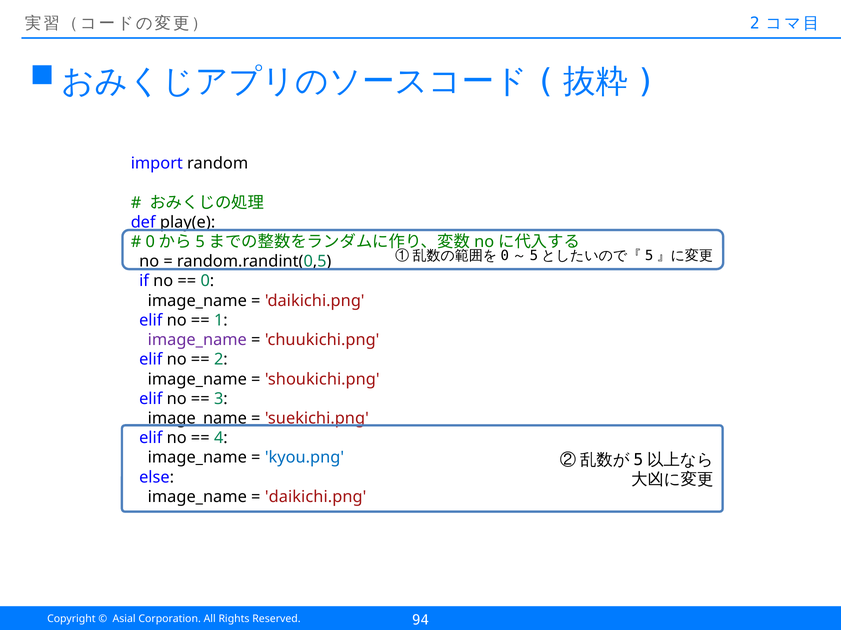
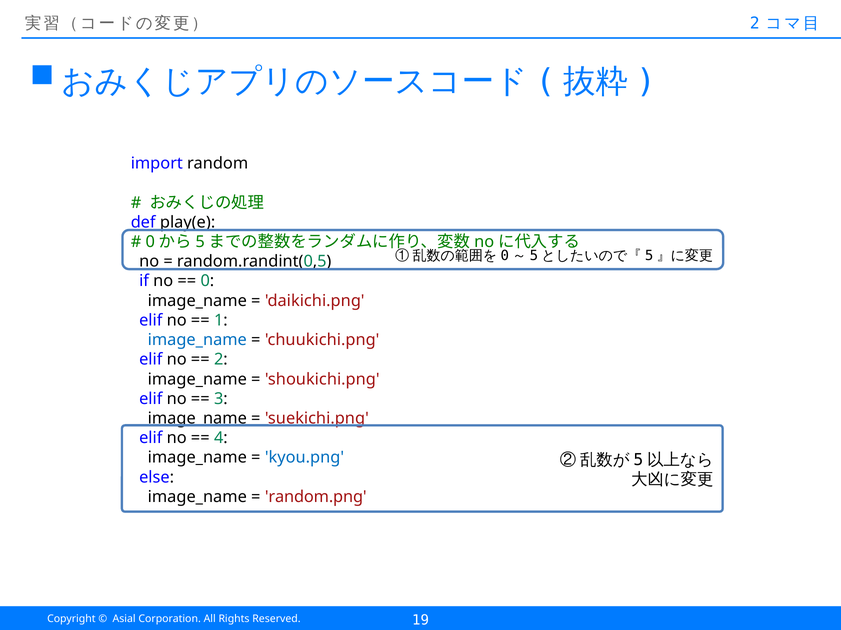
image_name at (197, 340) colour: purple -> blue
daikichi.png at (316, 497): daikichi.png -> random.png
94: 94 -> 19
